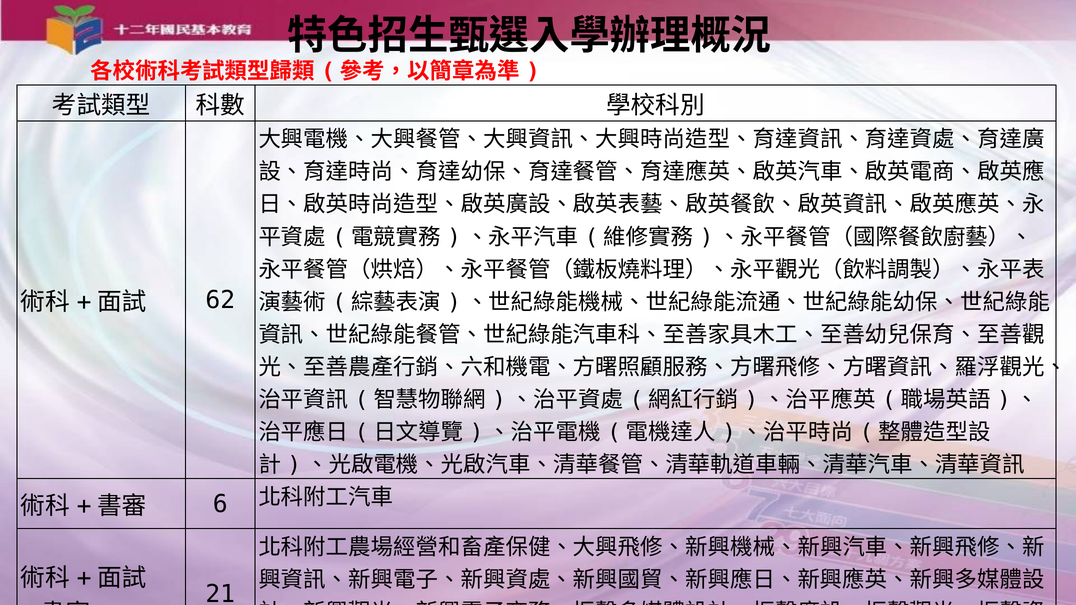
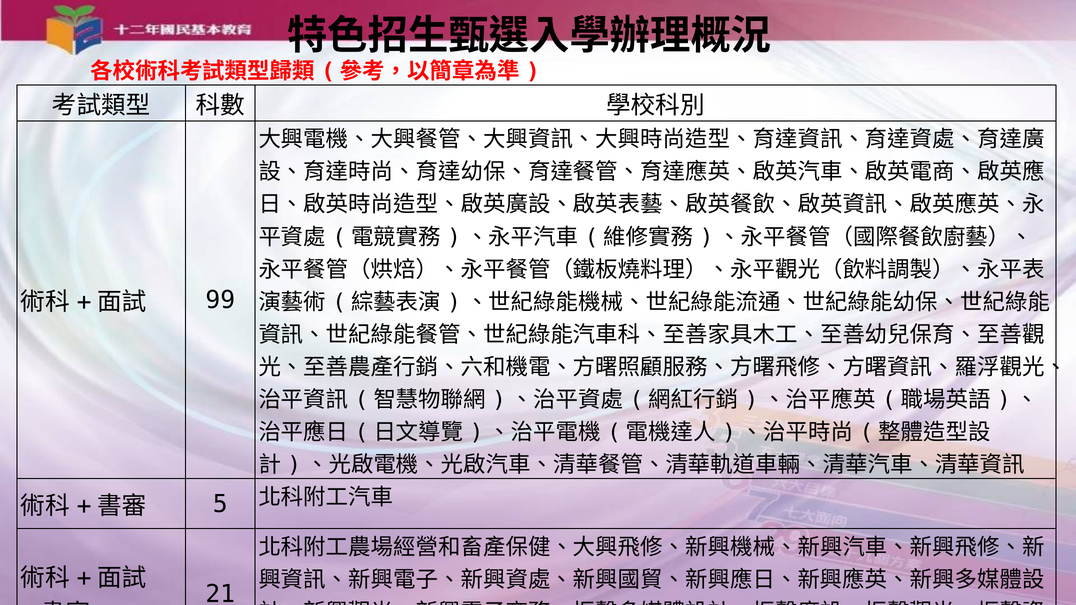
62: 62 -> 99
6: 6 -> 5
